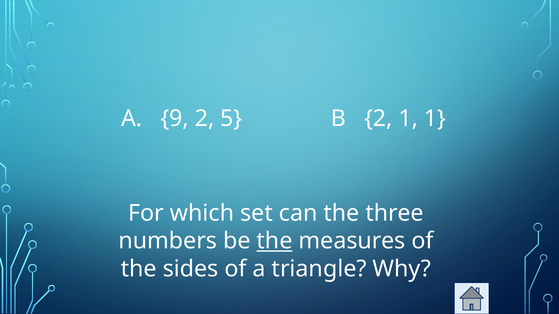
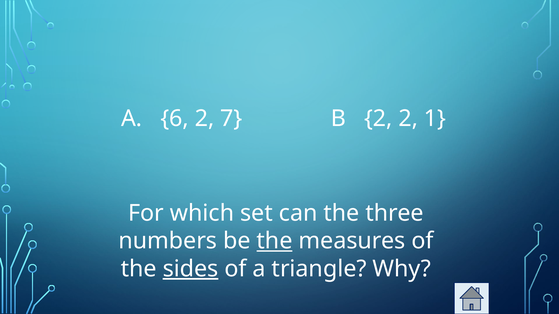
9: 9 -> 6
5: 5 -> 7
2 1: 1 -> 2
sides underline: none -> present
